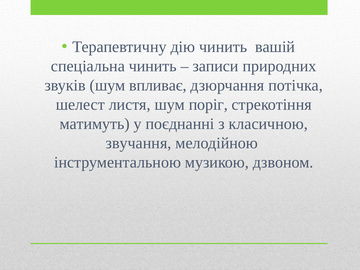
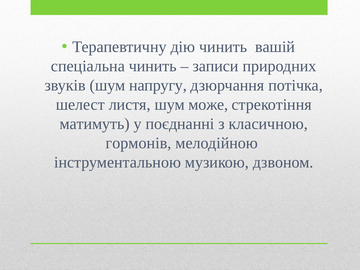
впливає: впливає -> напругу
поріг: поріг -> може
звучання: звучання -> гормонів
